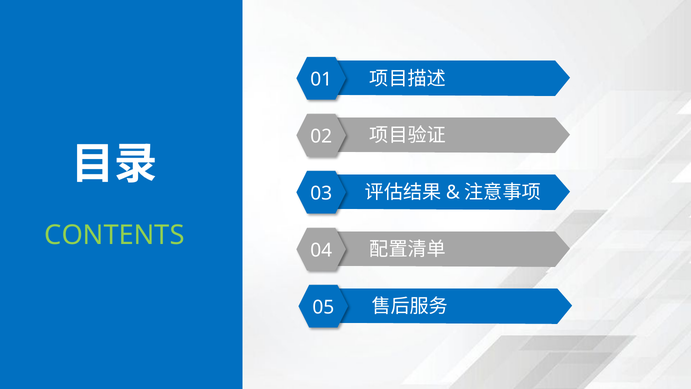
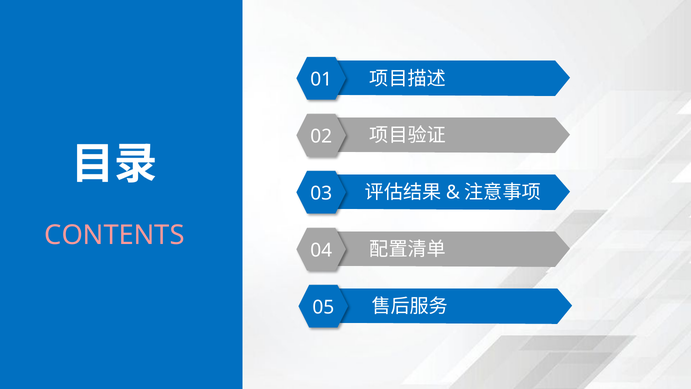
CONTENTS colour: light green -> pink
